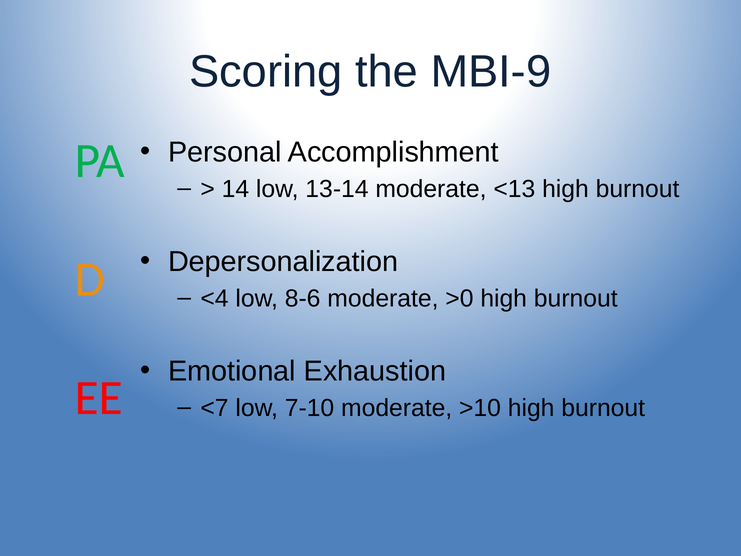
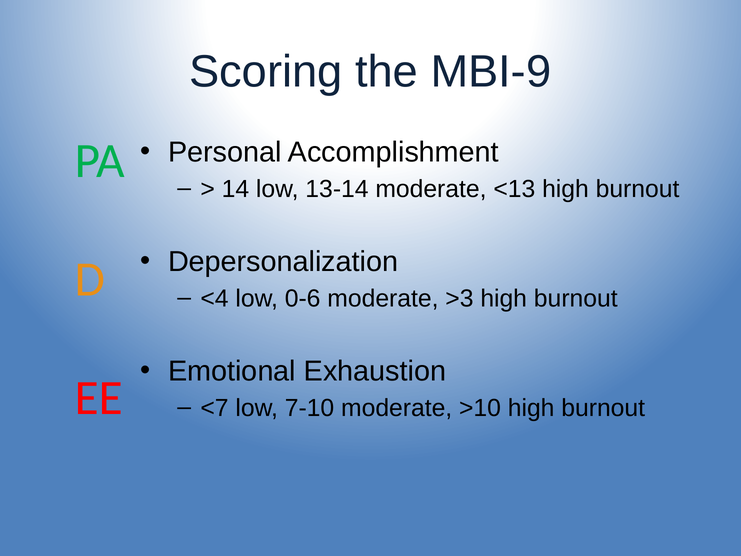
8-6: 8-6 -> 0-6
>0: >0 -> >3
